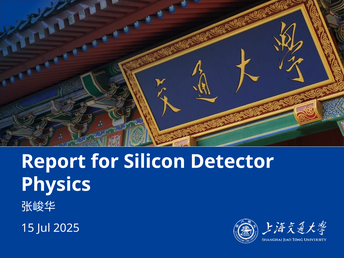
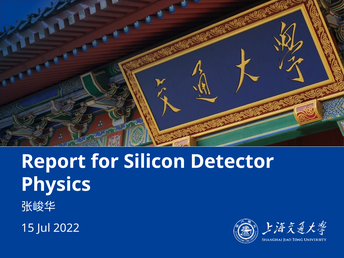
2025: 2025 -> 2022
